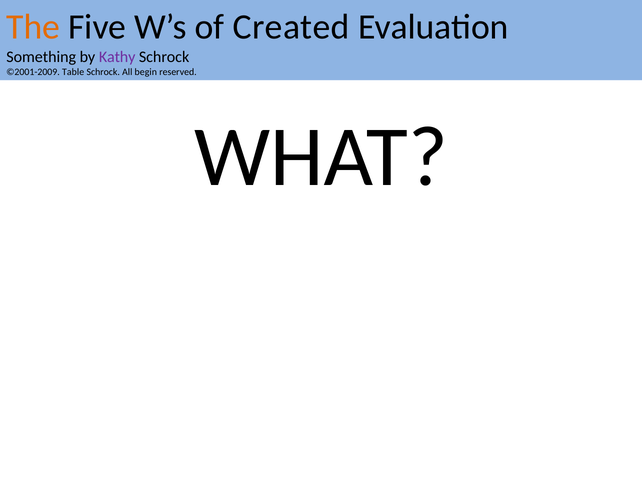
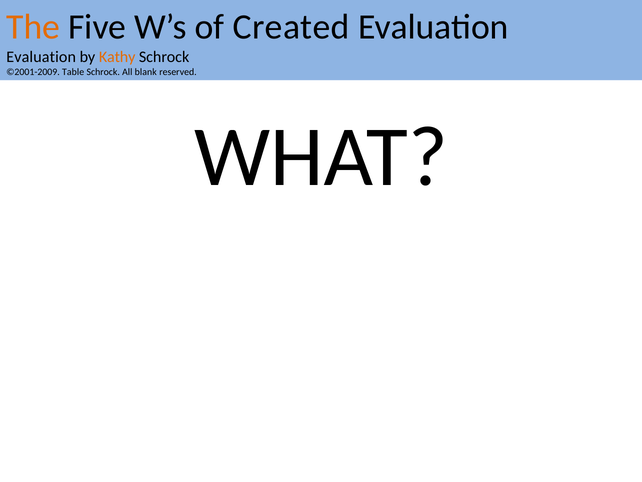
Something at (41, 57): Something -> Evaluation
Kathy colour: purple -> orange
begin: begin -> blank
